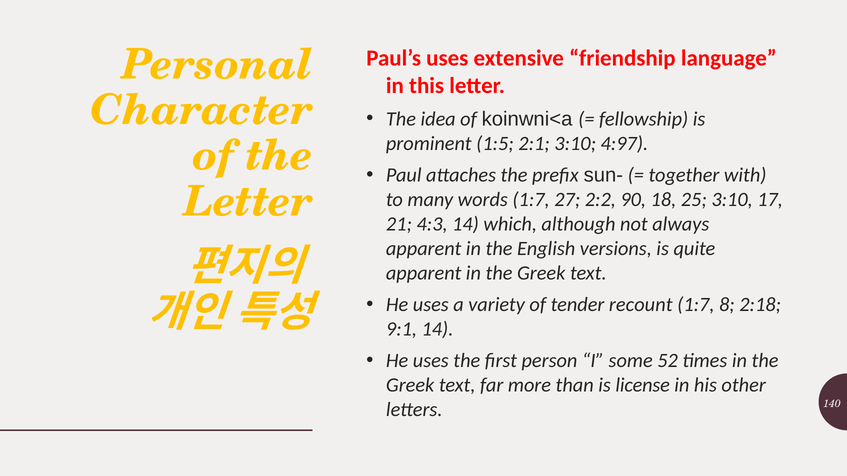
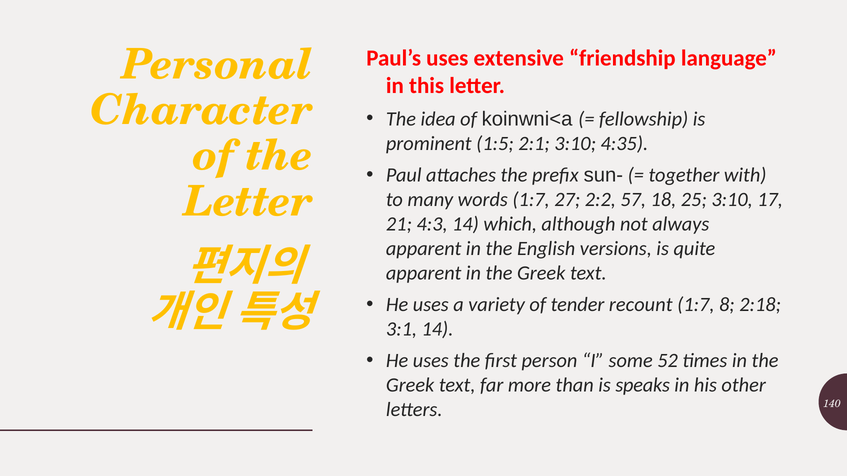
4:97: 4:97 -> 4:35
90: 90 -> 57
9:1: 9:1 -> 3:1
license: license -> speaks
